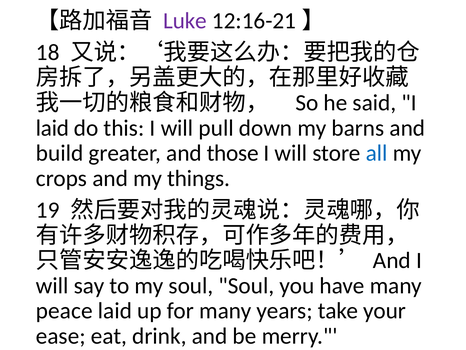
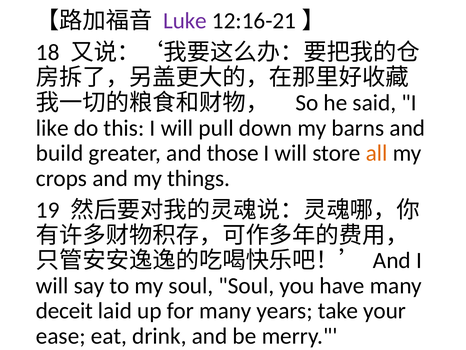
laid at (52, 128): laid -> like
all colour: blue -> orange
peace: peace -> deceit
